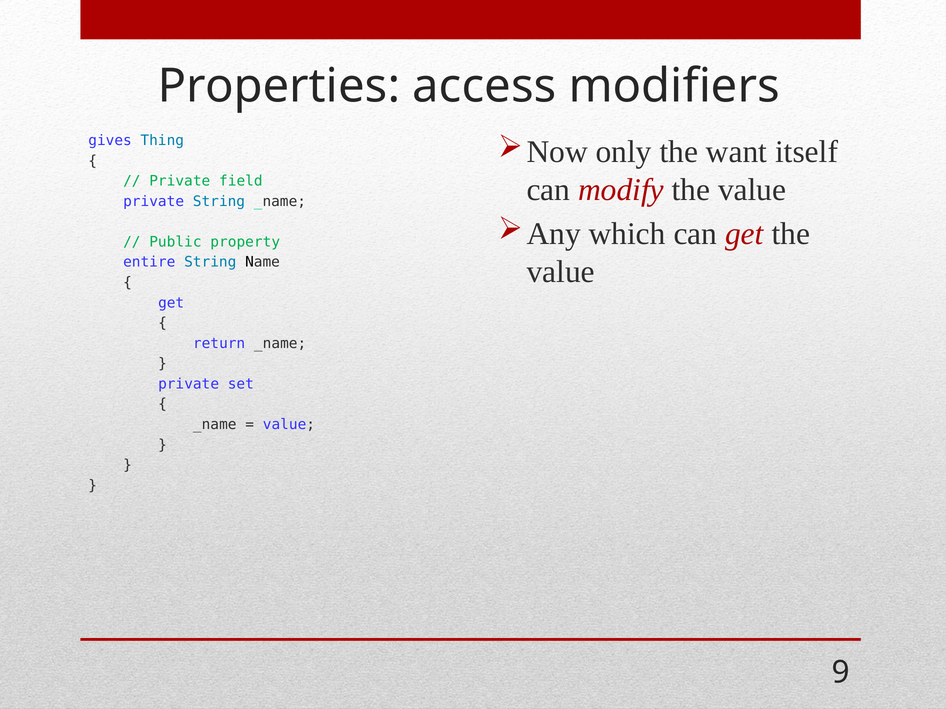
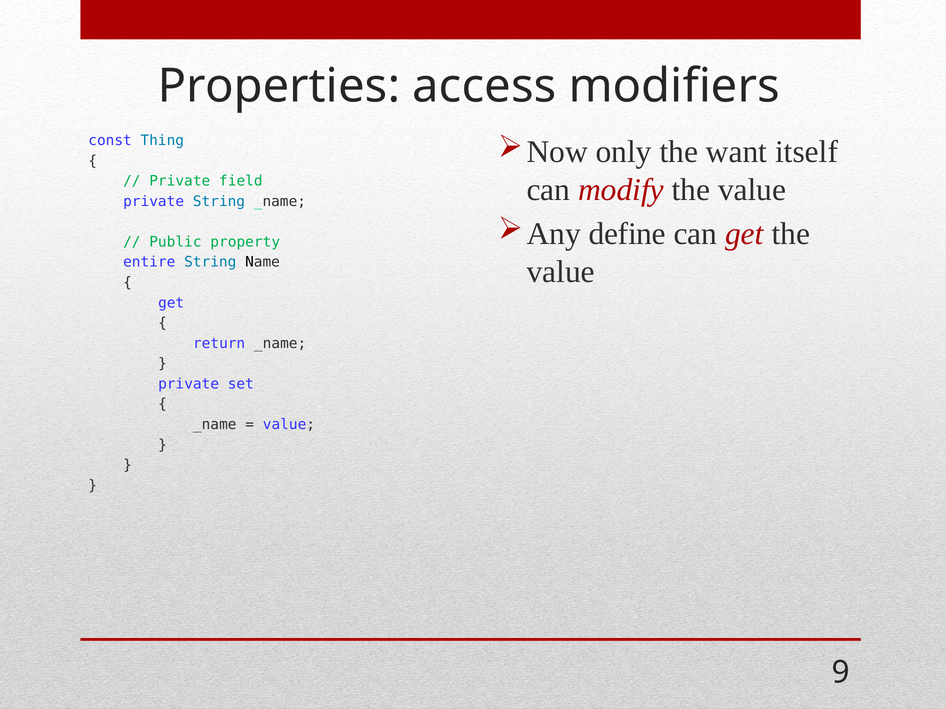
gives: gives -> const
which: which -> define
